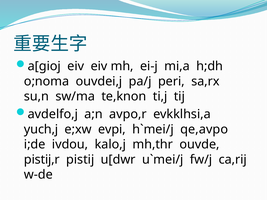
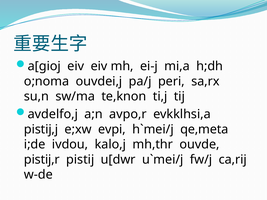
yuch,j: yuch,j -> pistij,j
qe,avpo: qe,avpo -> qe,meta
